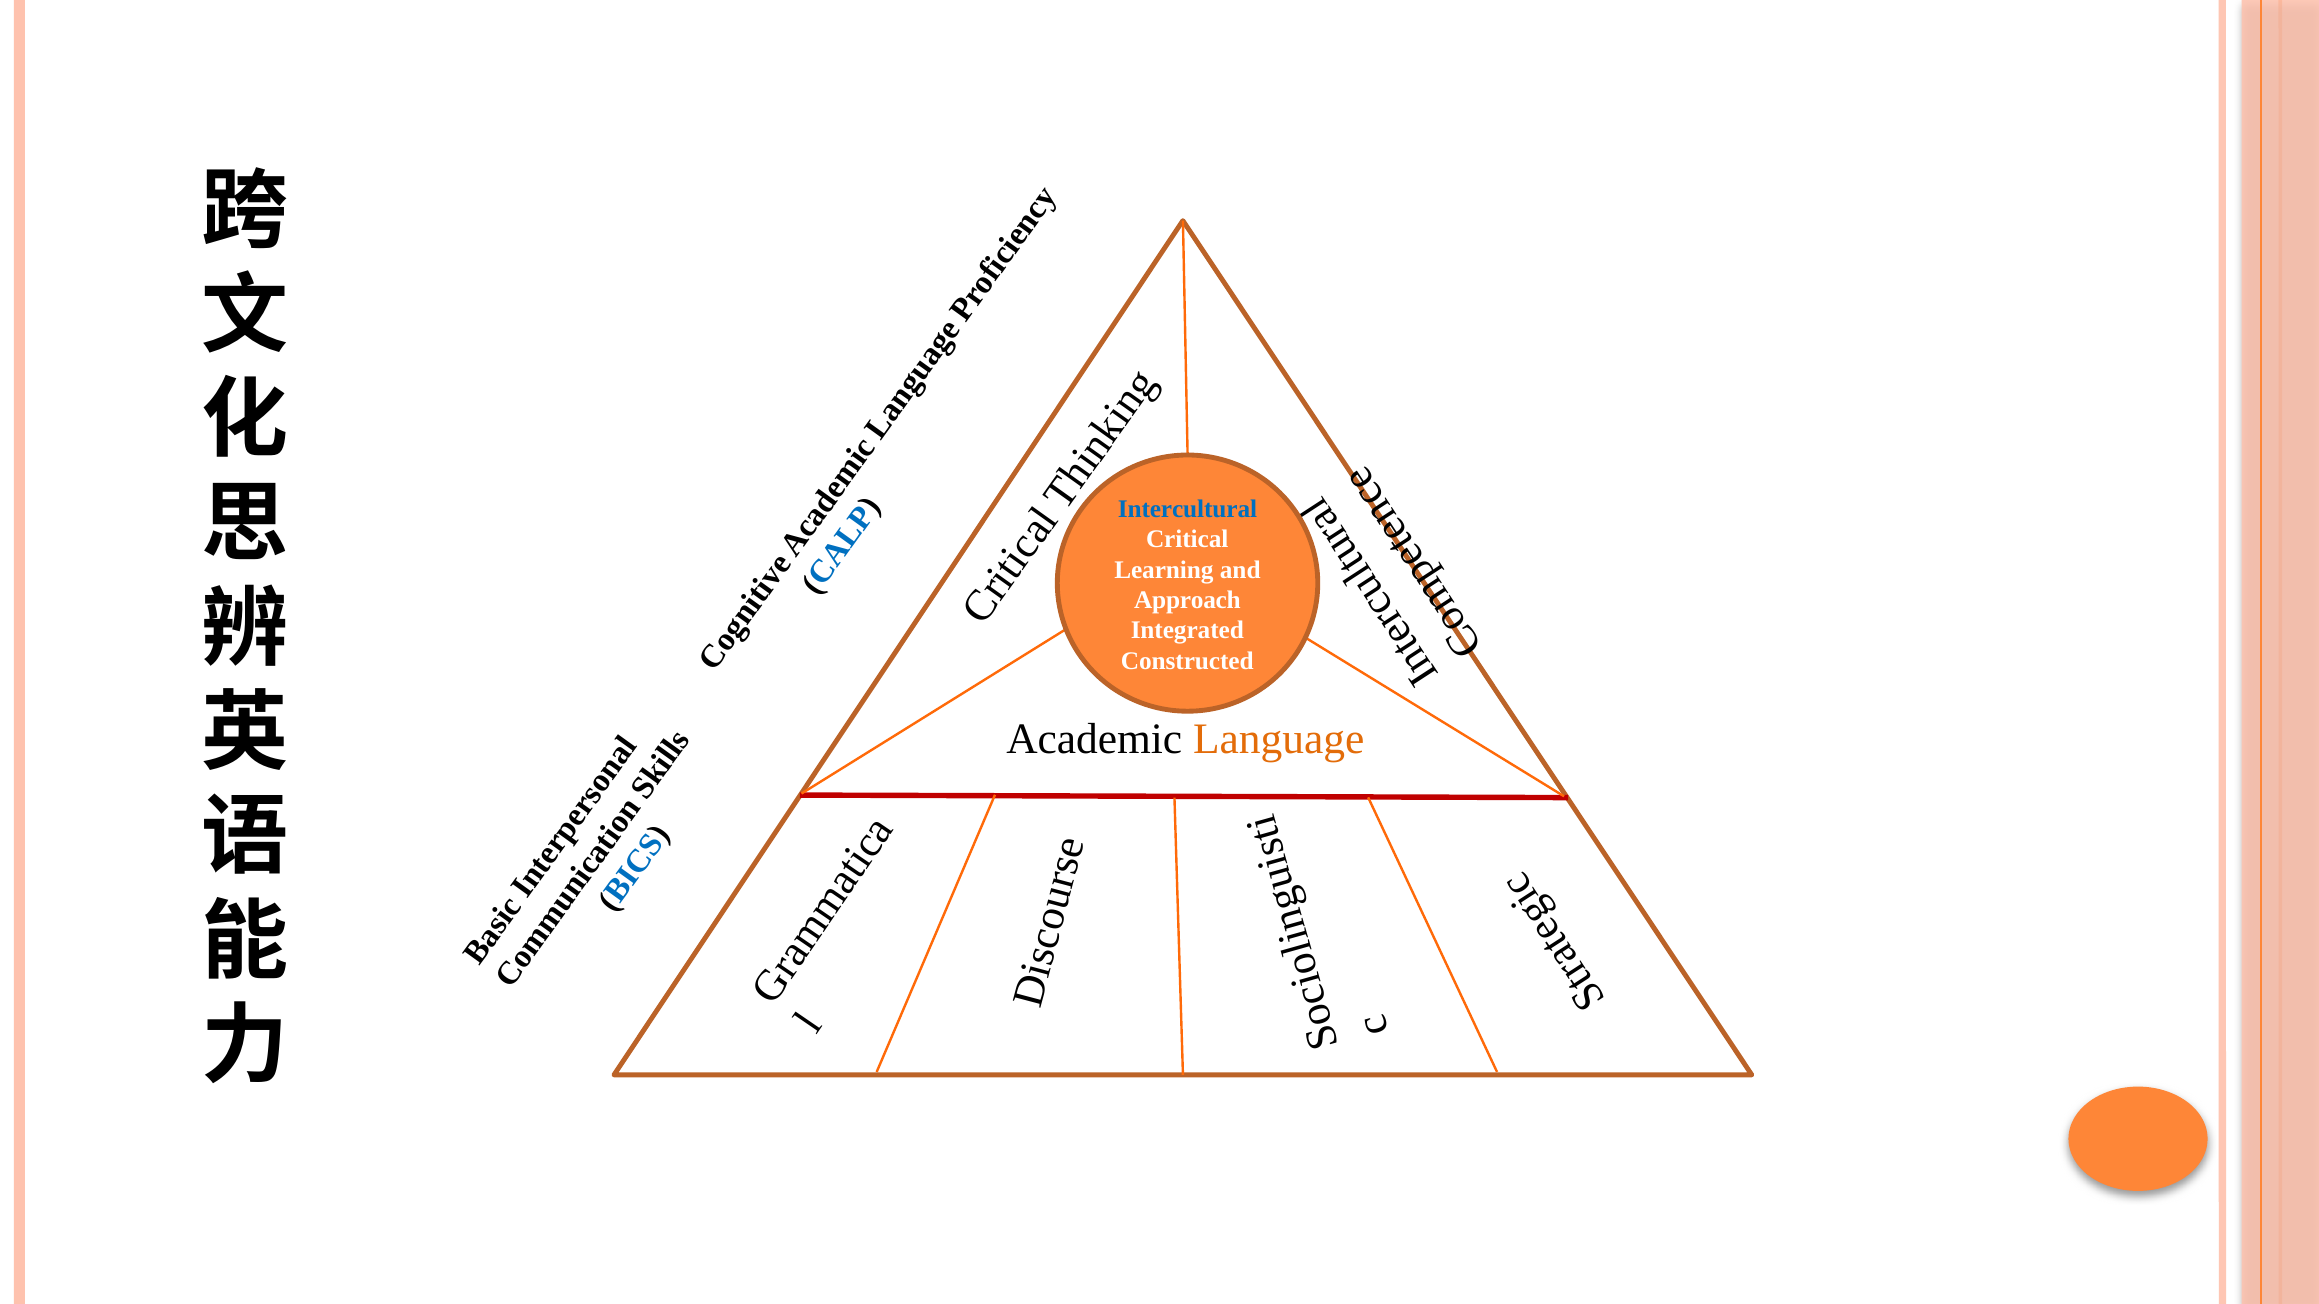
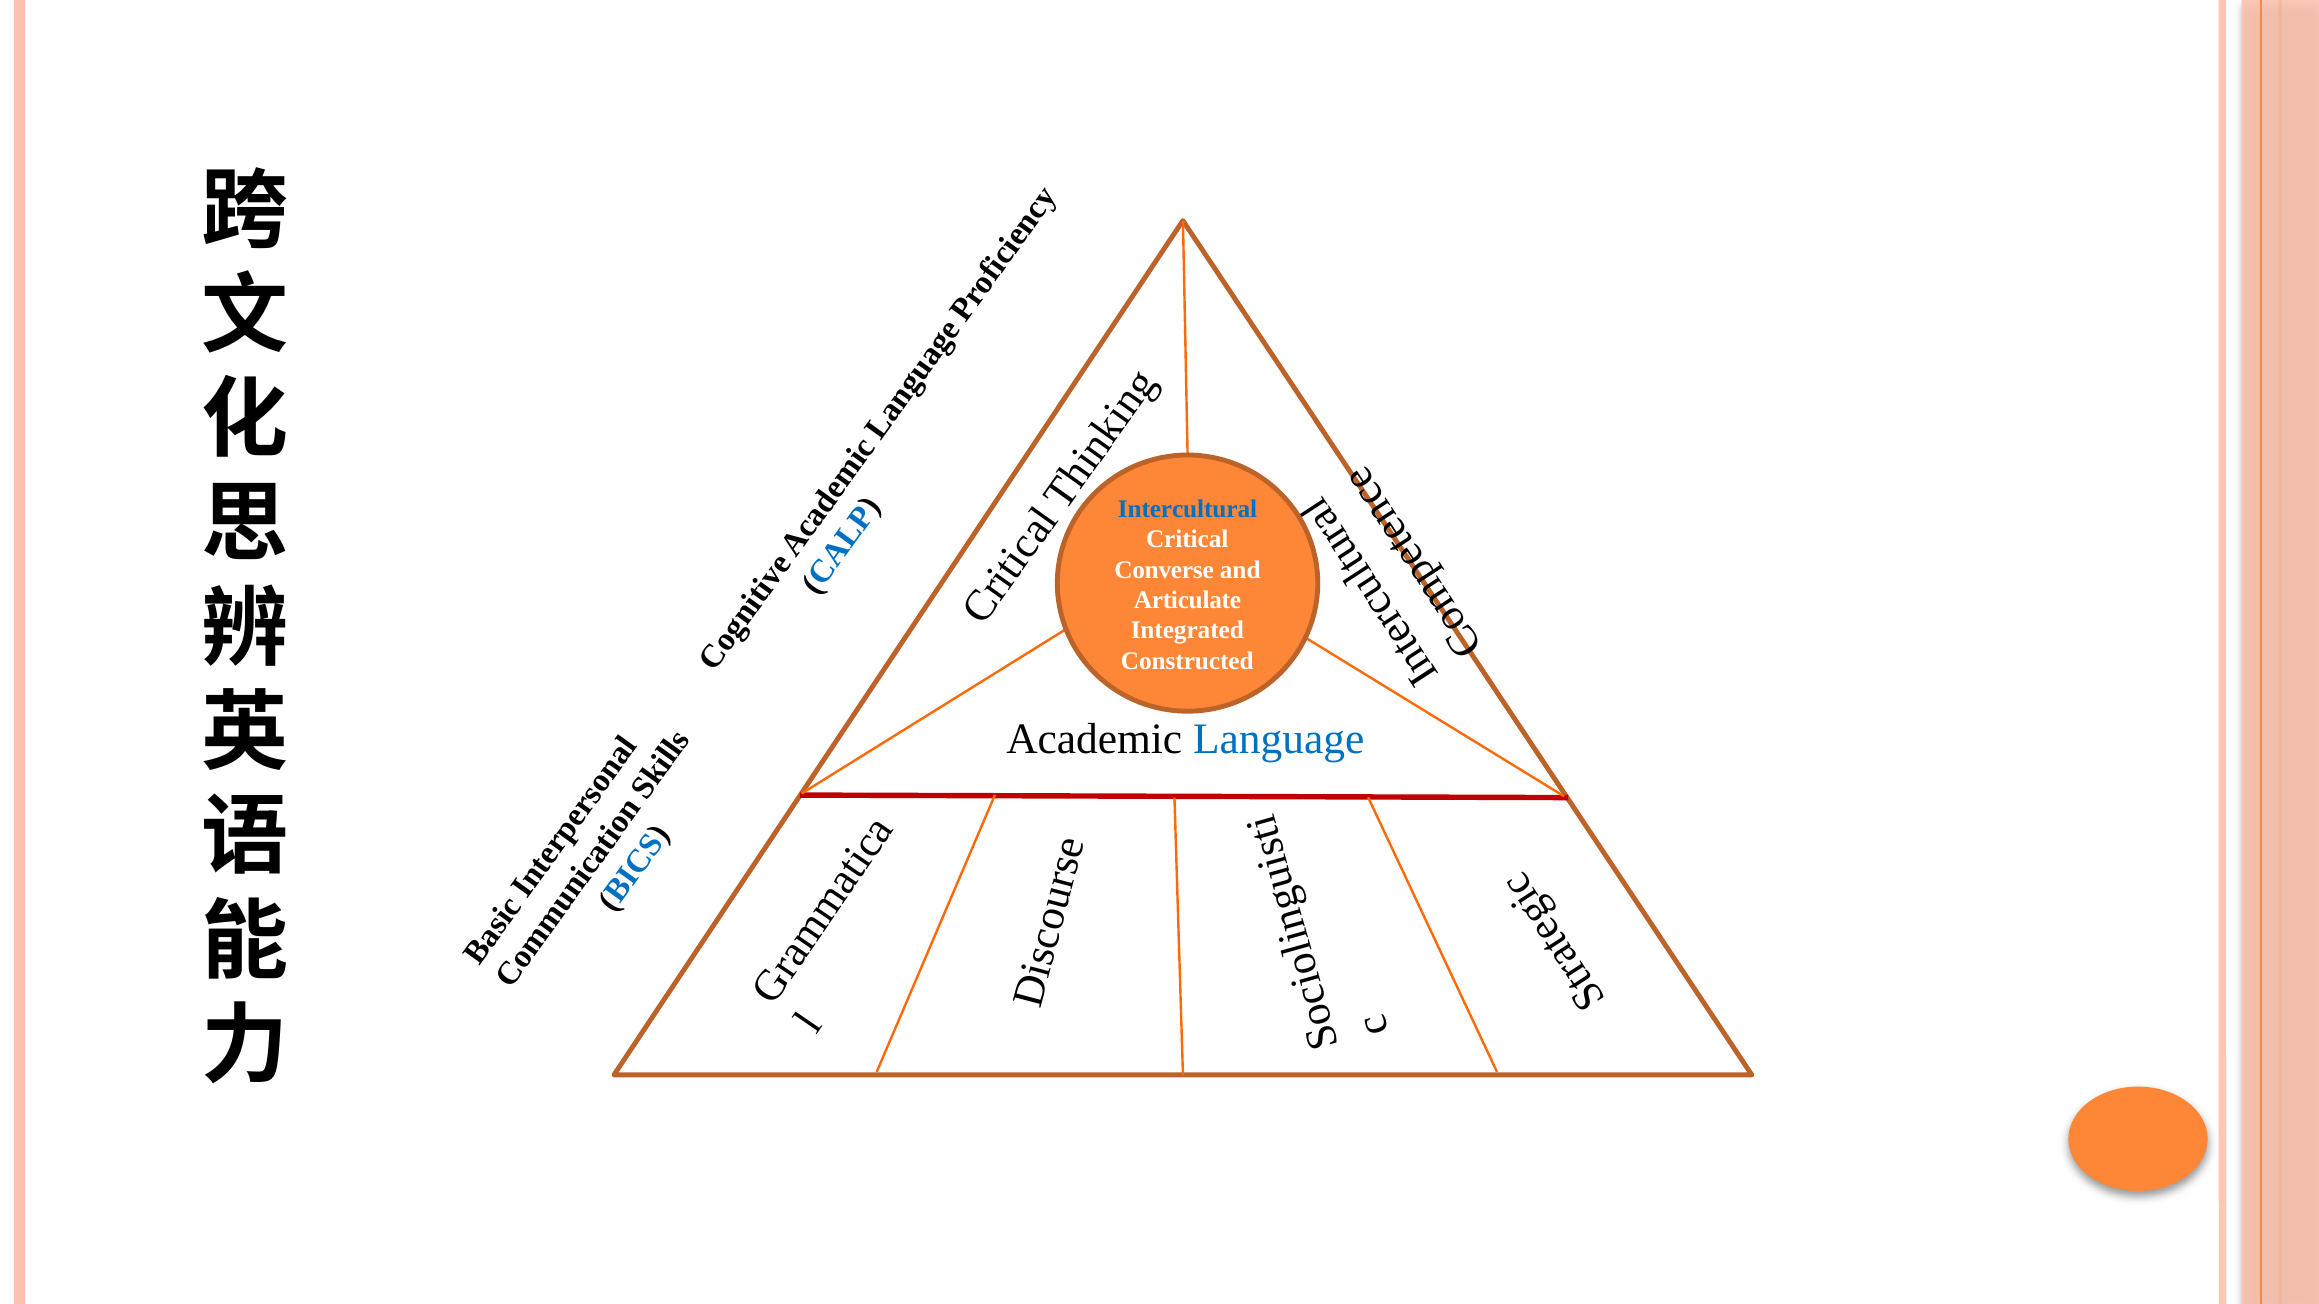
Learning: Learning -> Converse
Approach: Approach -> Articulate
Language colour: orange -> blue
